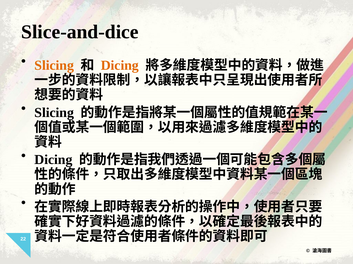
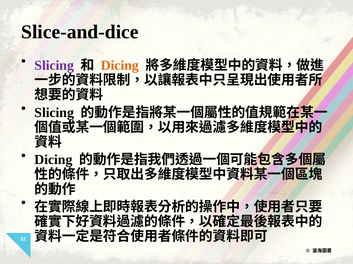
Slicing at (54, 66) colour: orange -> purple
